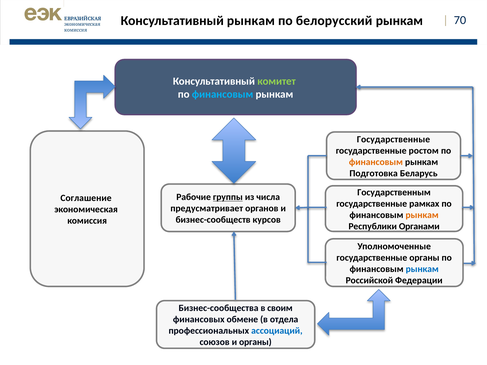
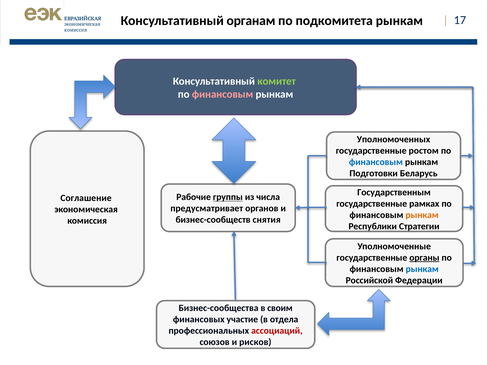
70: 70 -> 17
Консультативный рынкам: рынкам -> органам
белорусский: белорусский -> подкомитета
финансовым at (223, 94) colour: light blue -> pink
Государственные at (393, 139): Государственные -> Уполномоченных
финансовым at (376, 162) colour: orange -> blue
Подготовка: Подготовка -> Подготовки
курсов: курсов -> снятия
Органами: Органами -> Стратегии
органы at (424, 258) underline: none -> present
обмене: обмене -> участие
ассоциаций colour: blue -> red
и органы: органы -> рисков
